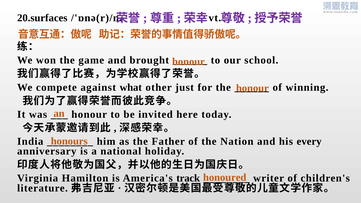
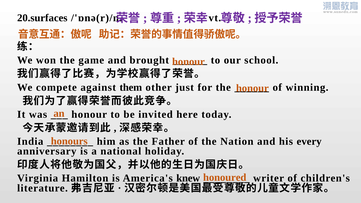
what: what -> them
track: track -> knew
